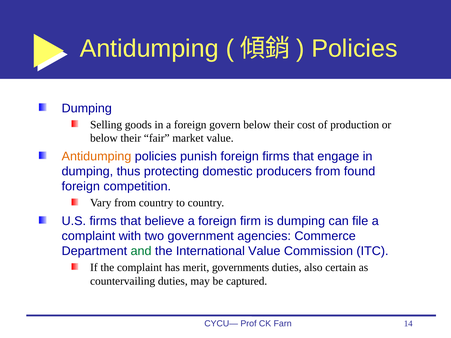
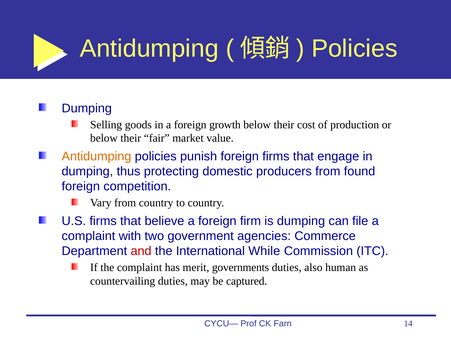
govern: govern -> growth
and colour: green -> red
International Value: Value -> While
certain: certain -> human
